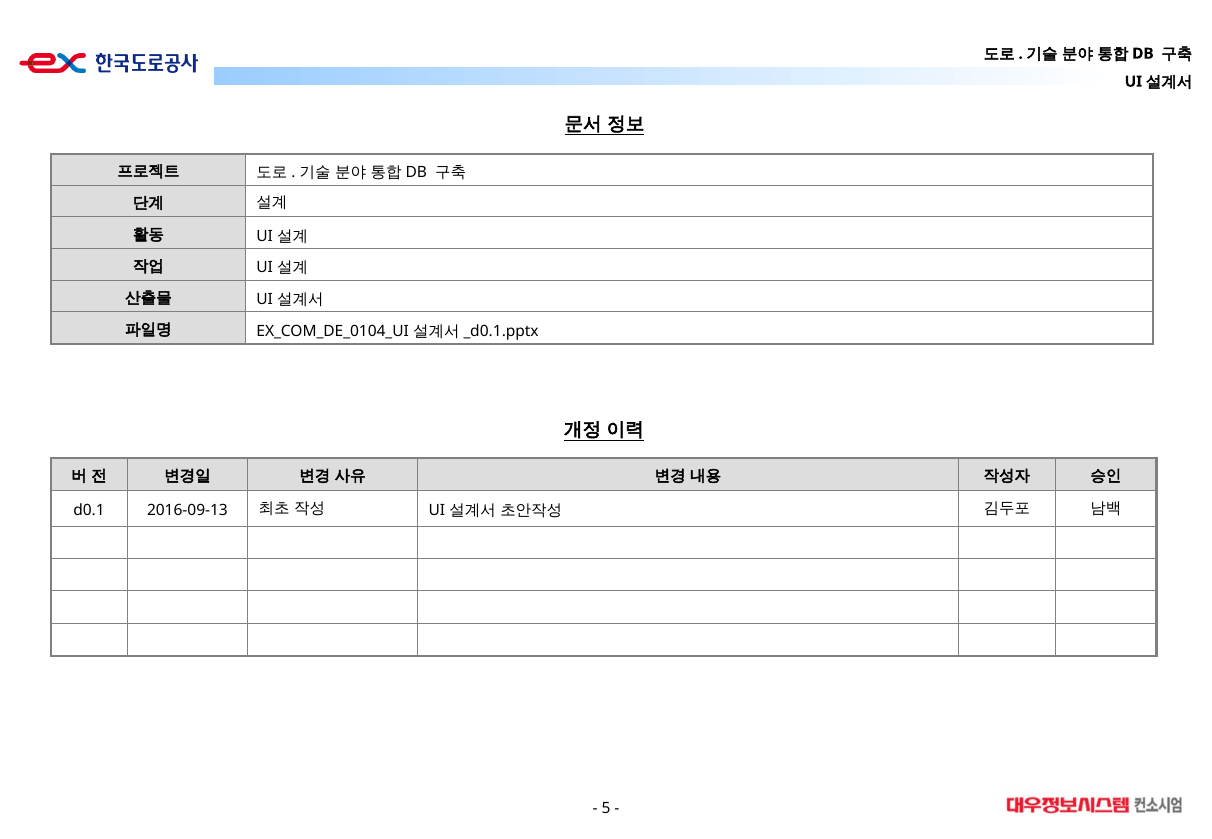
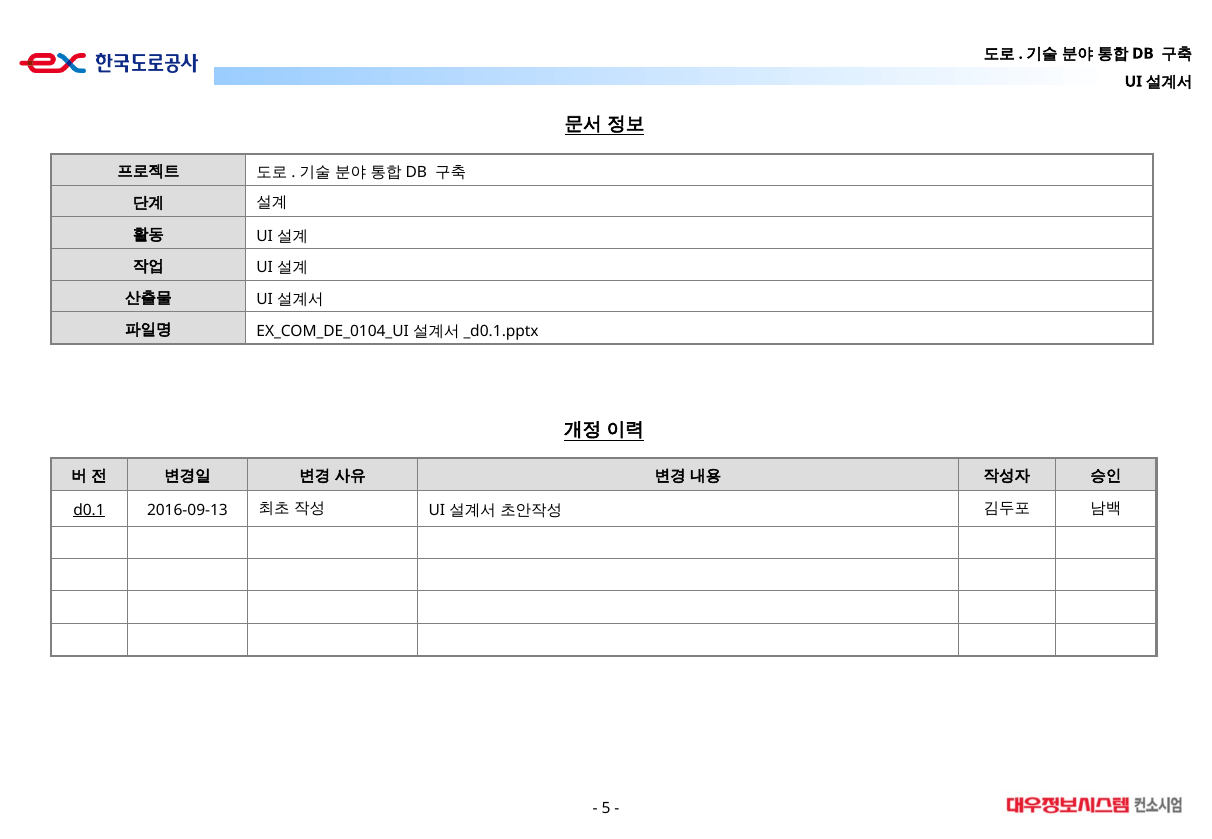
d0.1 underline: none -> present
